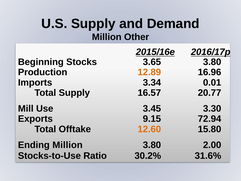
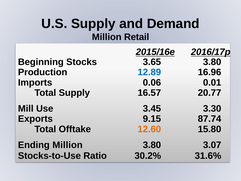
Other: Other -> Retail
12.89 colour: orange -> blue
3.34: 3.34 -> 0.06
72.94: 72.94 -> 87.74
2.00: 2.00 -> 3.07
